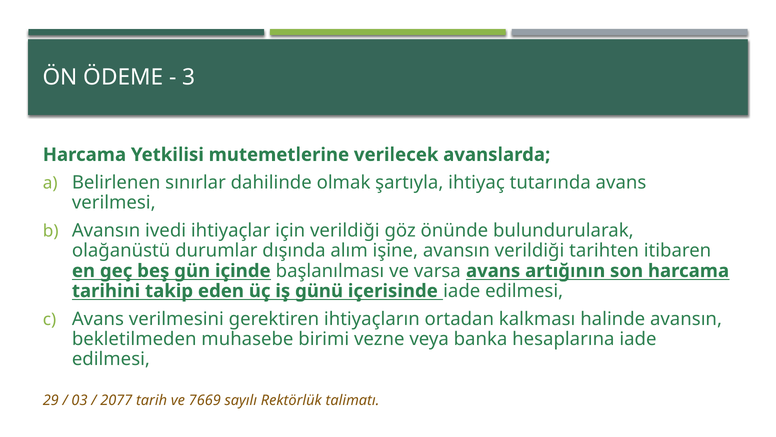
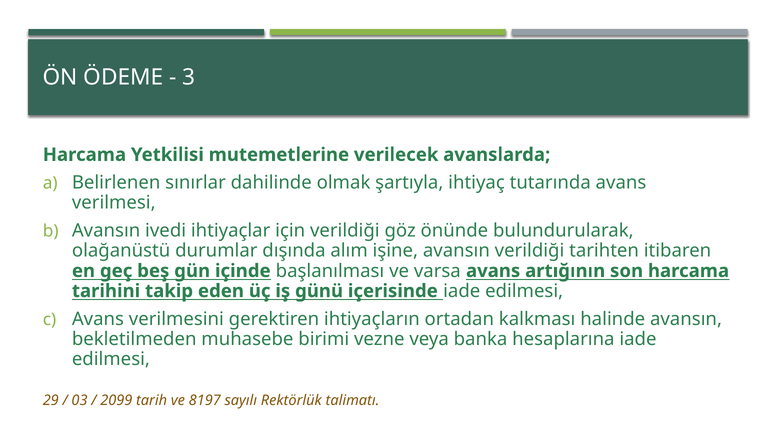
2077: 2077 -> 2099
7669: 7669 -> 8197
